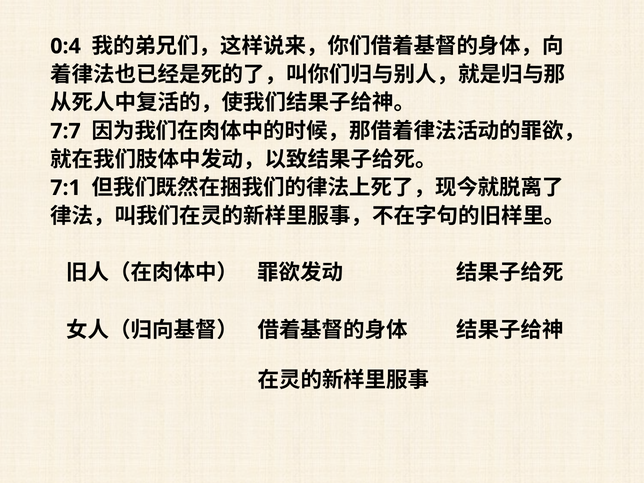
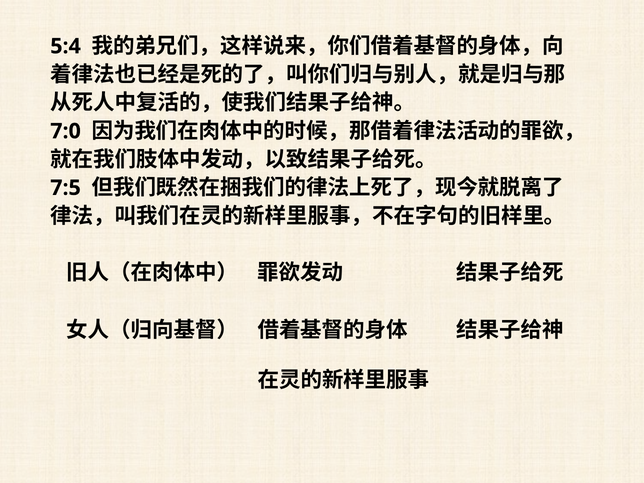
0:4: 0:4 -> 5:4
7:7: 7:7 -> 7:0
7:1: 7:1 -> 7:5
